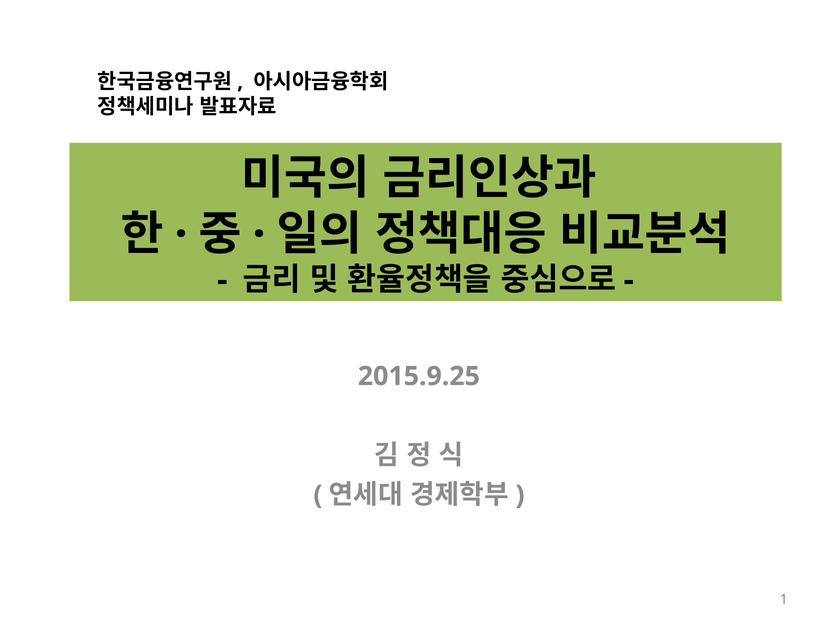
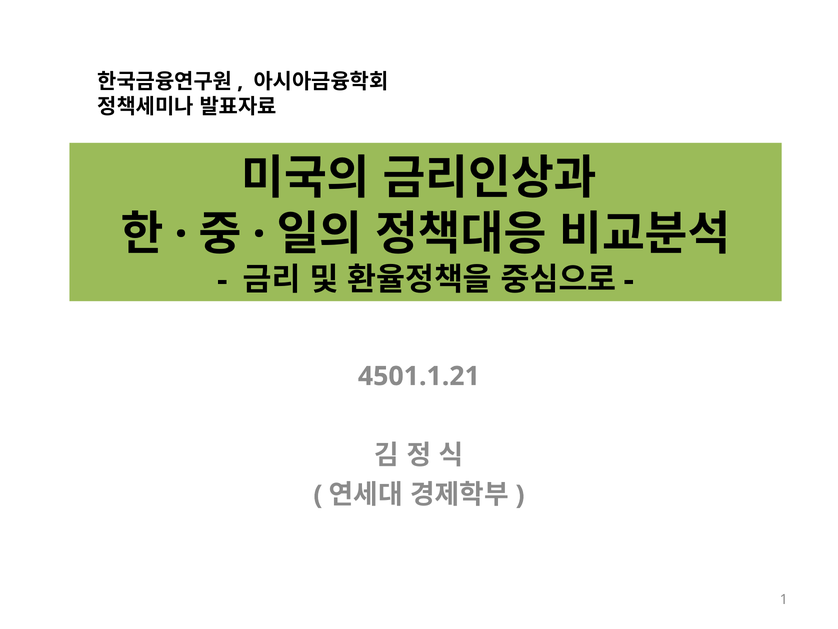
2015.9.25: 2015.9.25 -> 4501.1.21
